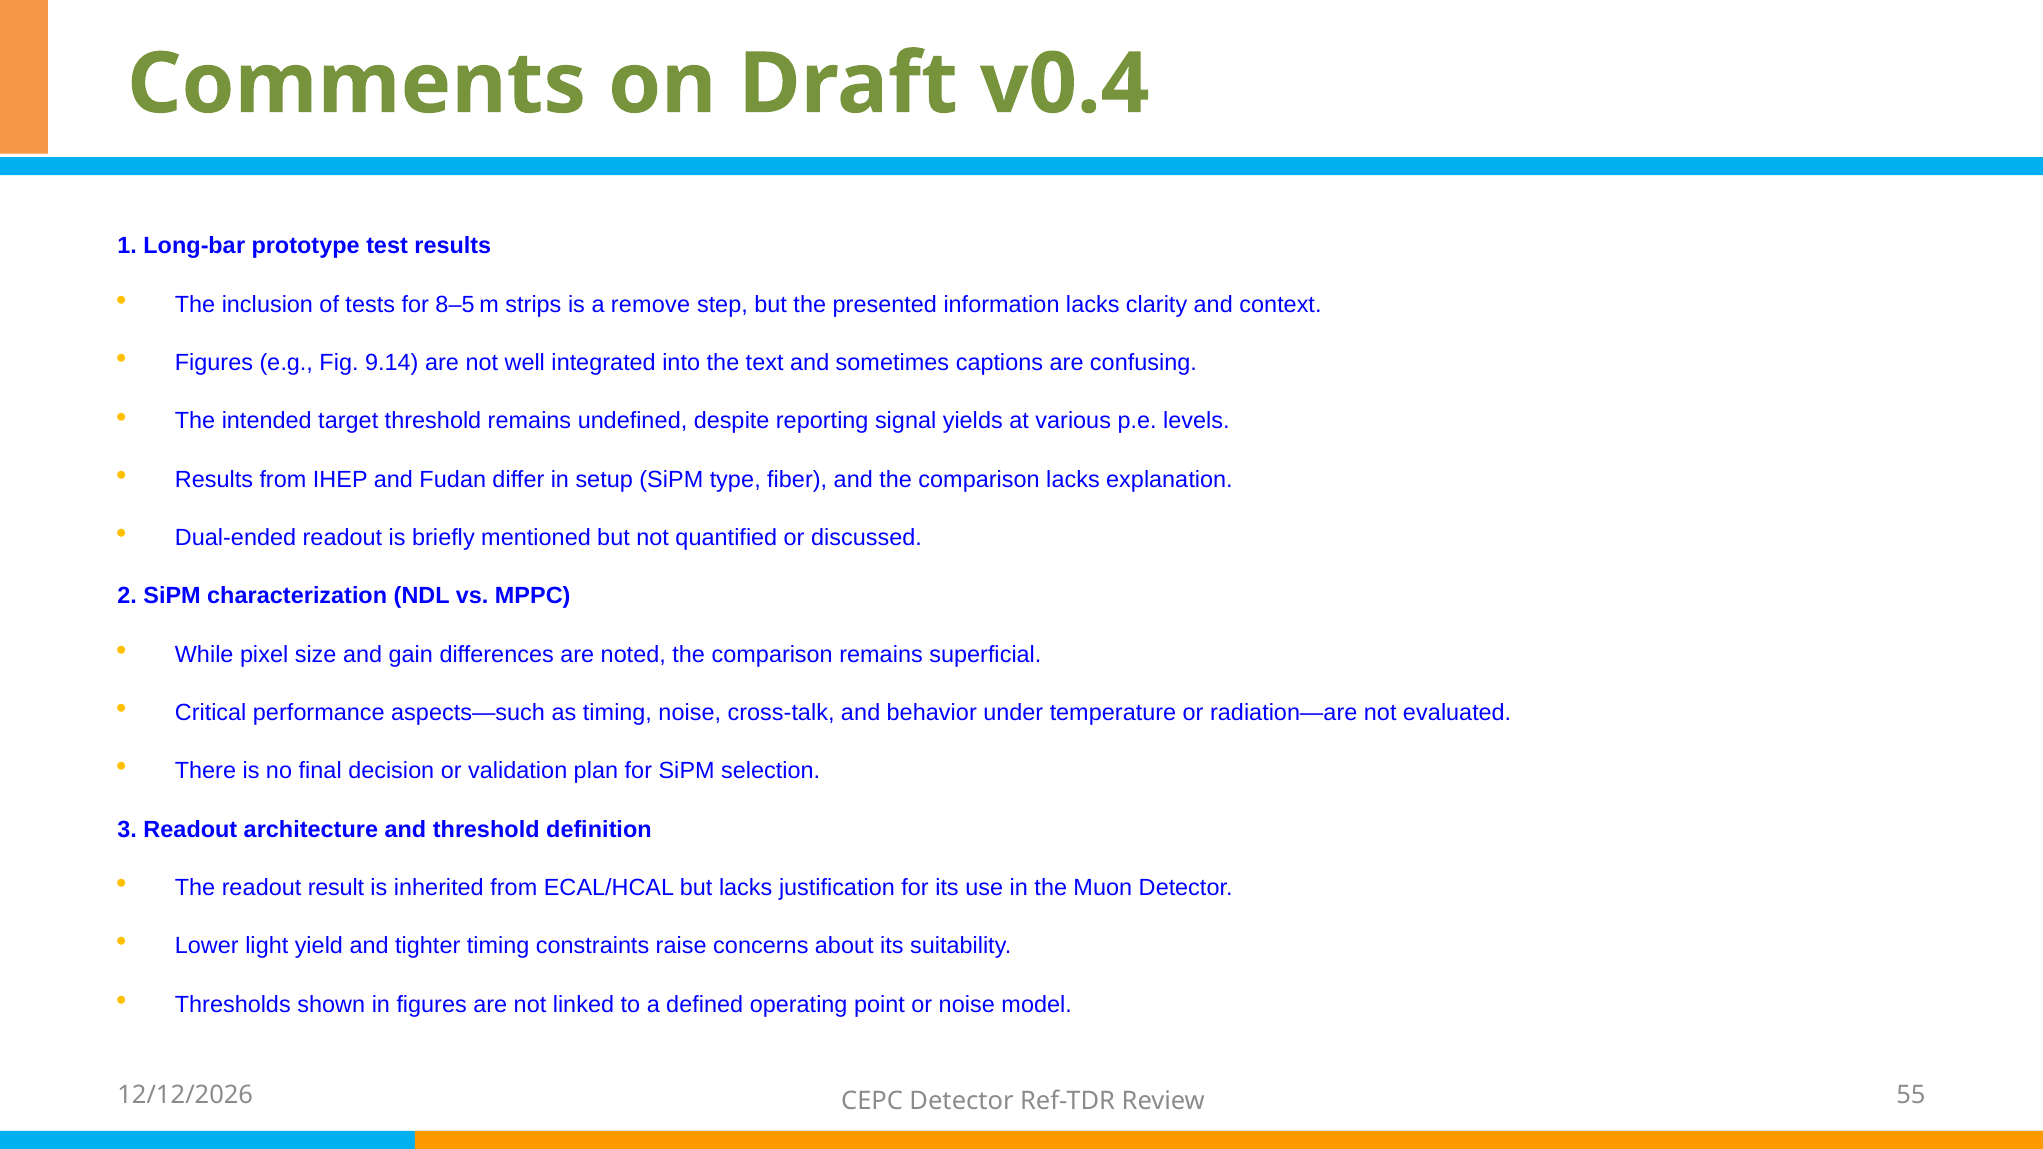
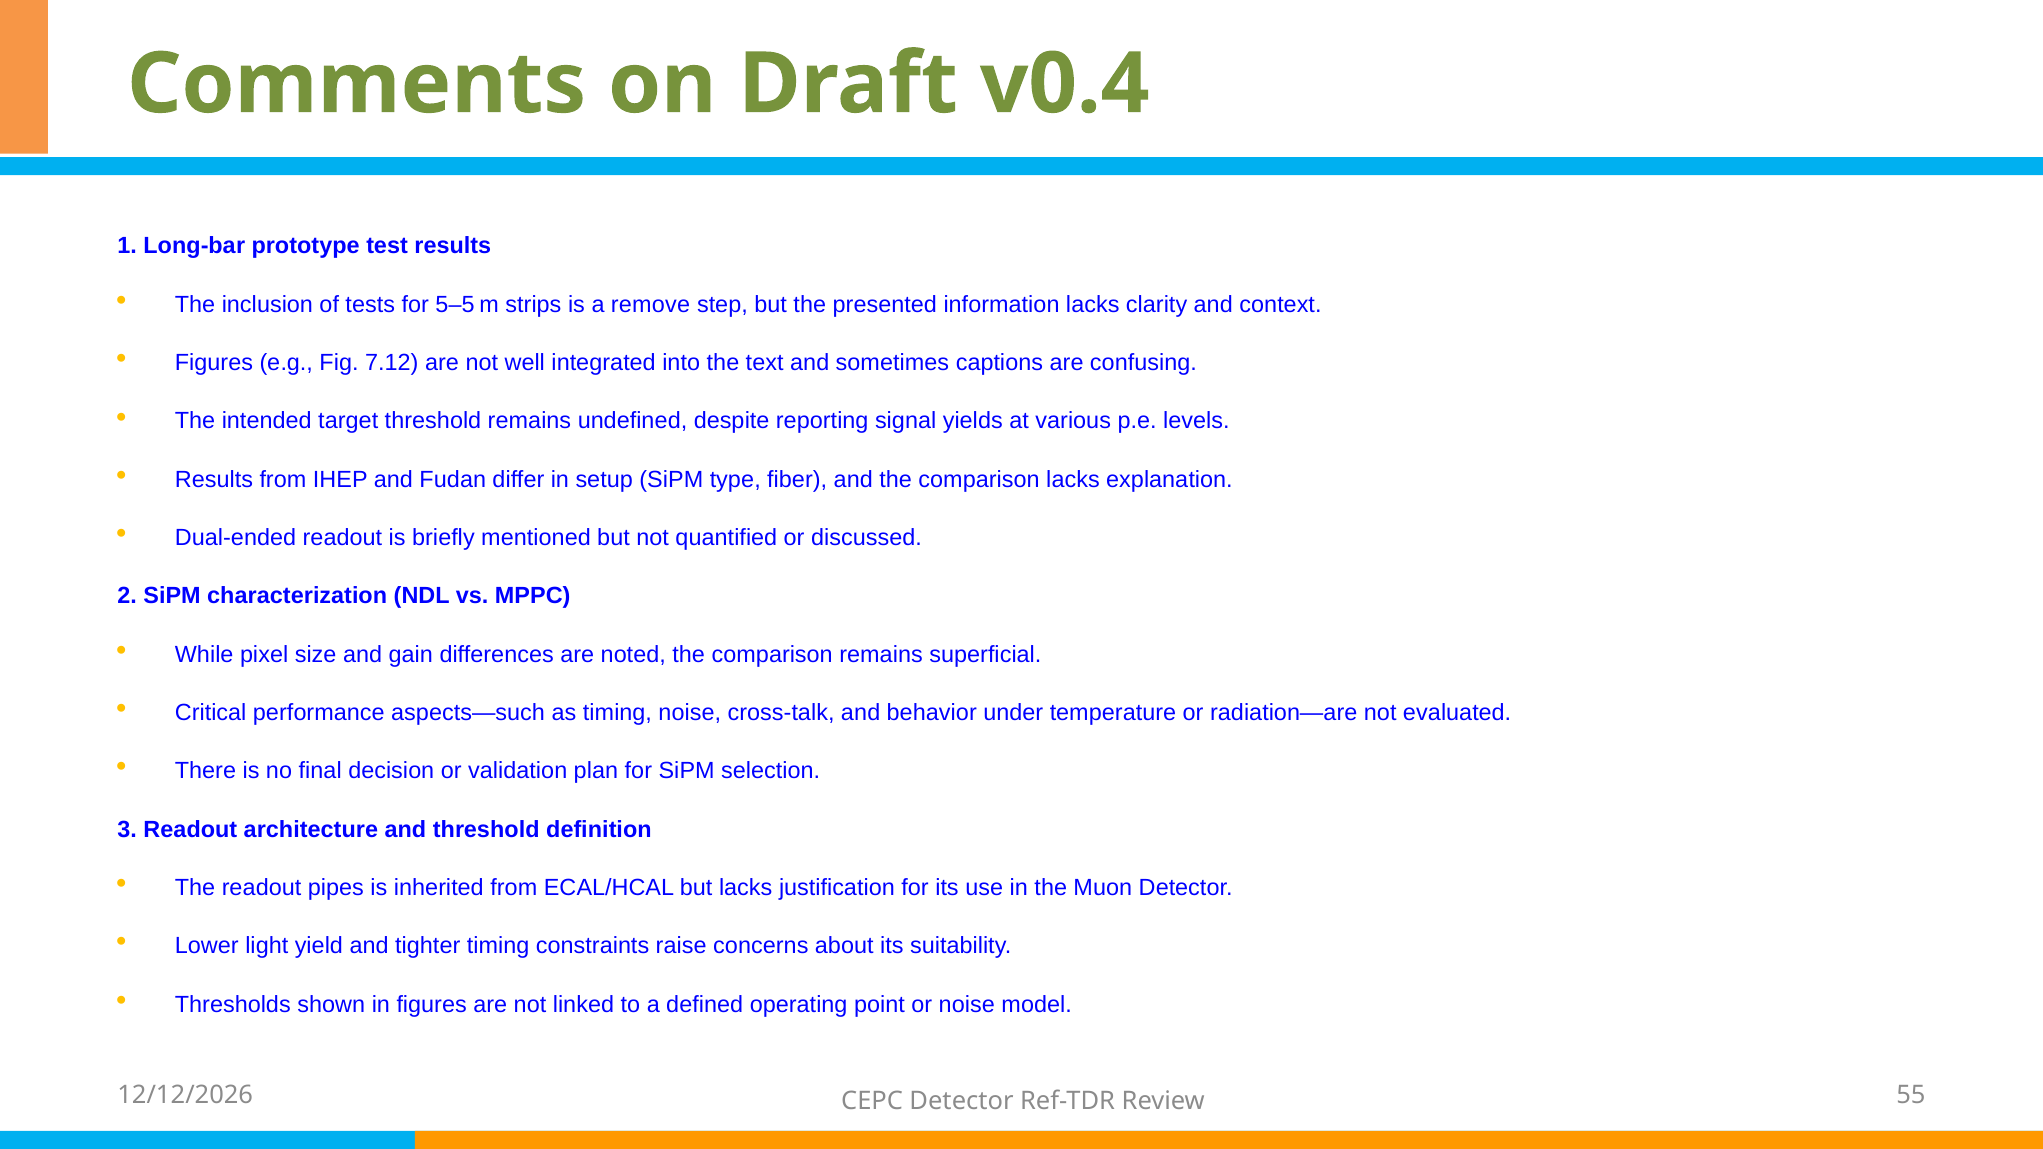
8–5: 8–5 -> 5–5
9.14: 9.14 -> 7.12
result: result -> pipes
